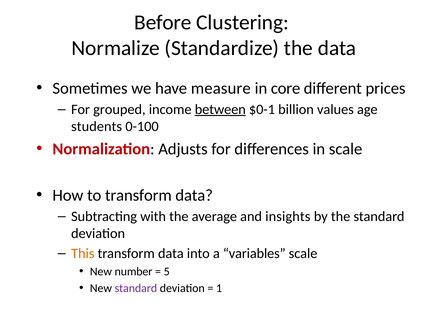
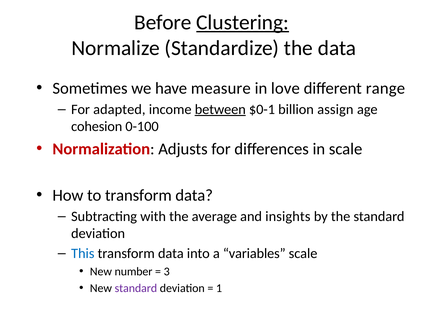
Clustering underline: none -> present
core: core -> love
prices: prices -> range
grouped: grouped -> adapted
values: values -> assign
students: students -> cohesion
This colour: orange -> blue
5: 5 -> 3
